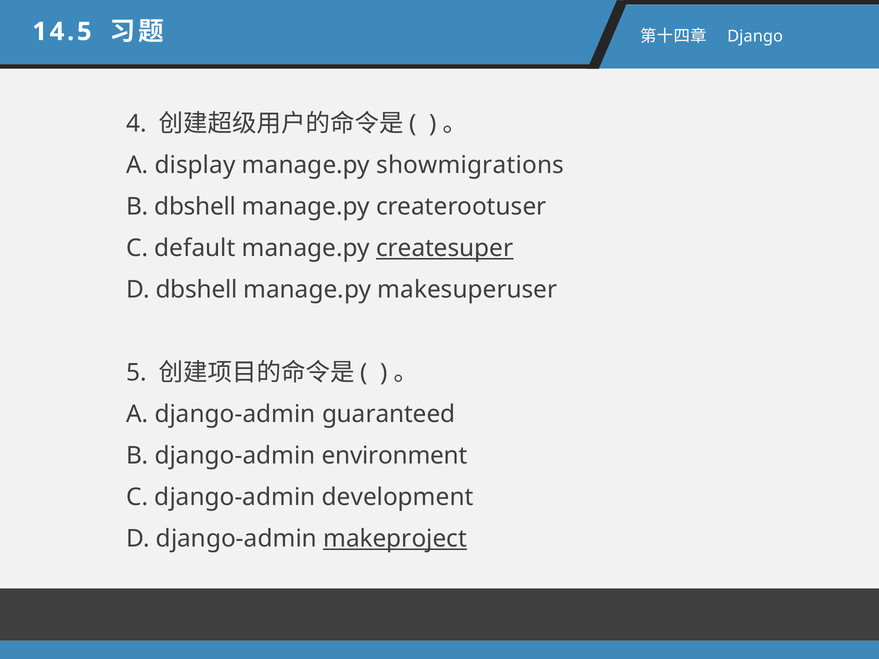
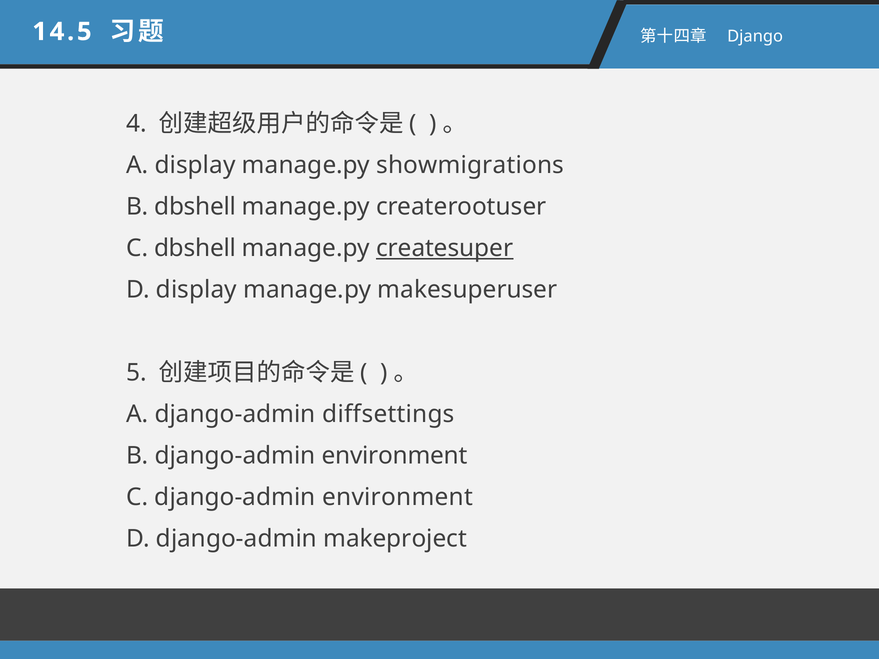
C default: default -> dbshell
D dbshell: dbshell -> display
guaranteed: guaranteed -> diffsettings
C django-admin development: development -> environment
makeproject underline: present -> none
